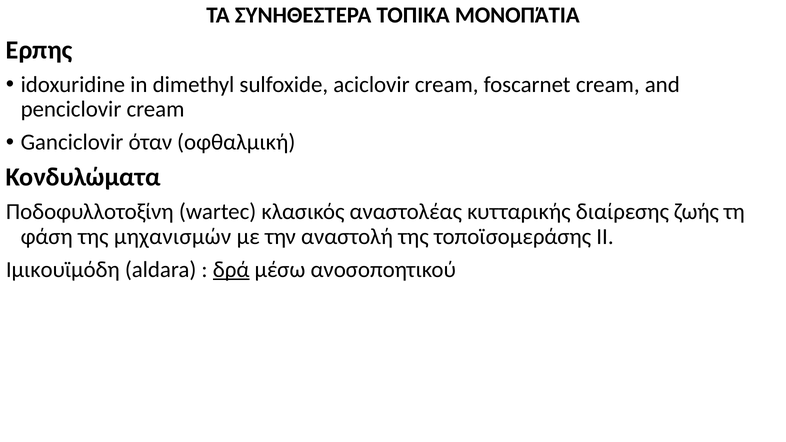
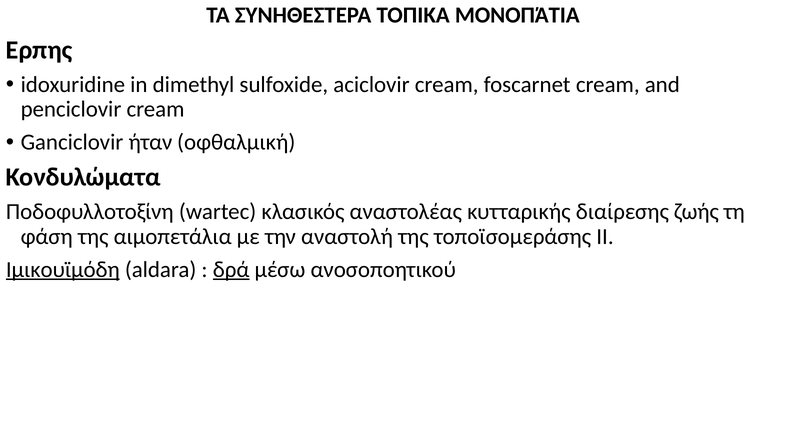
όταν: όταν -> ήταν
μηχανισμών: μηχανισμών -> αιμοπετάλια
Ιμικουϊμόδη underline: none -> present
